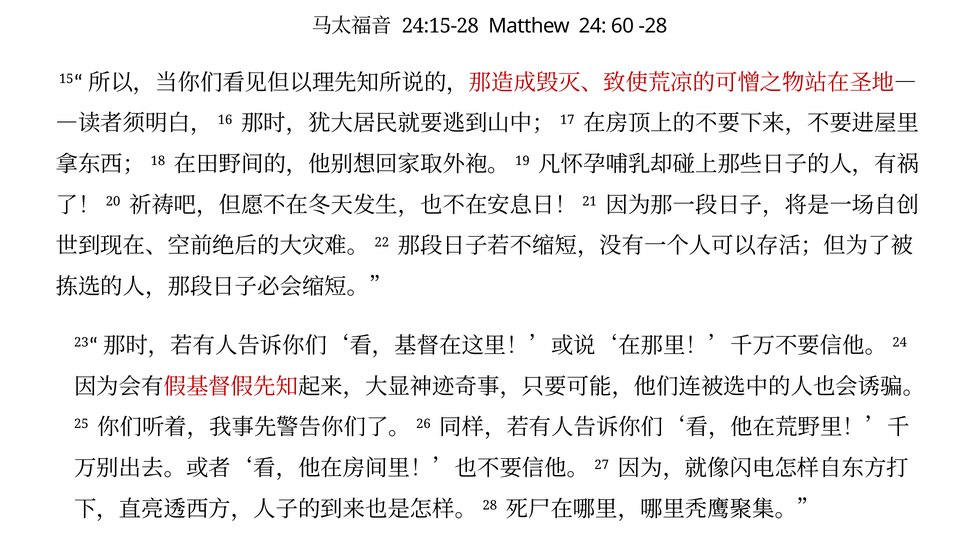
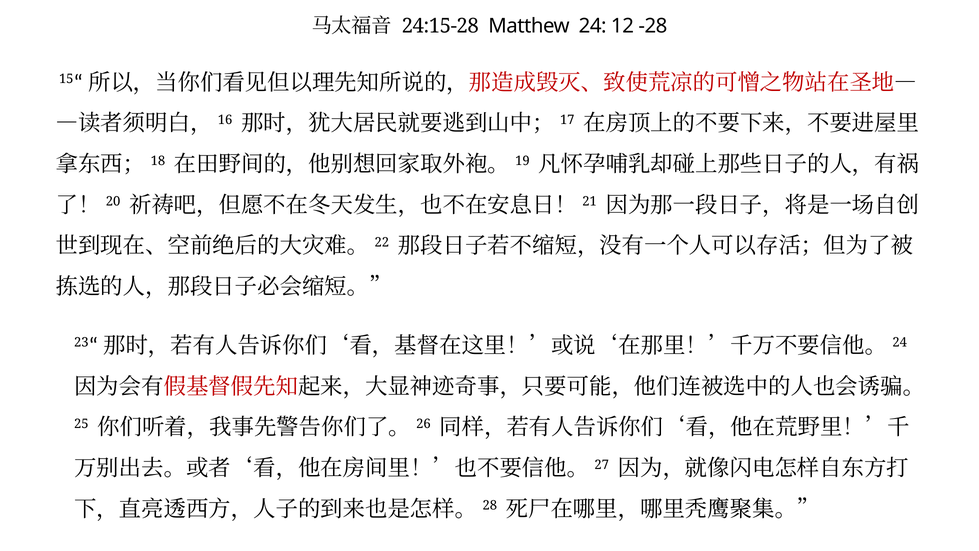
60: 60 -> 12
